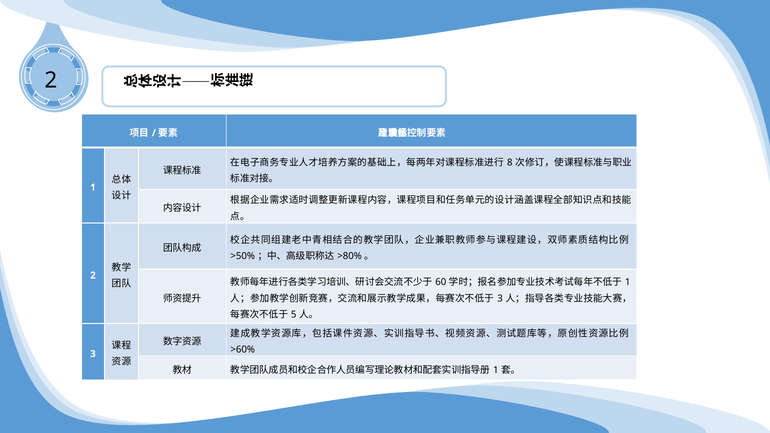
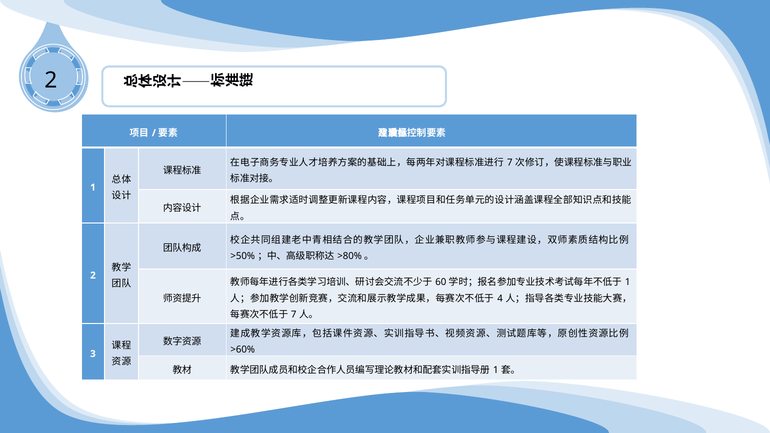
8 at (510, 163): 8 -> 7
3 at (500, 298): 3 -> 4
5 at (294, 314): 5 -> 7
